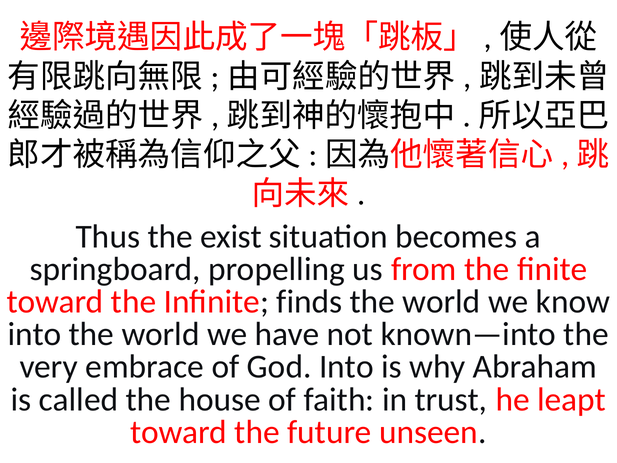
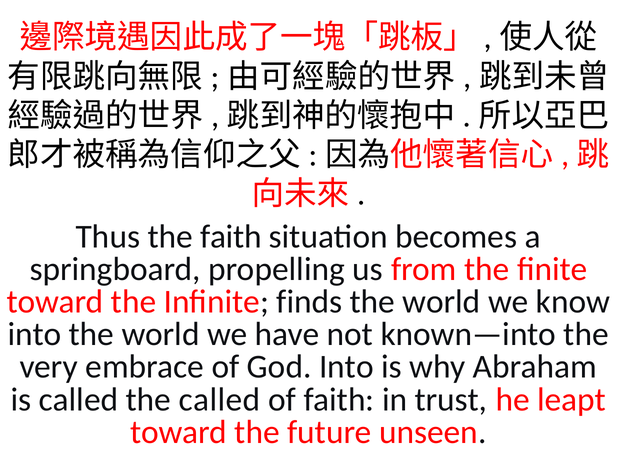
the exist: exist -> faith
the house: house -> called
